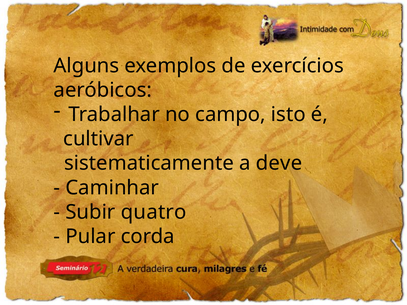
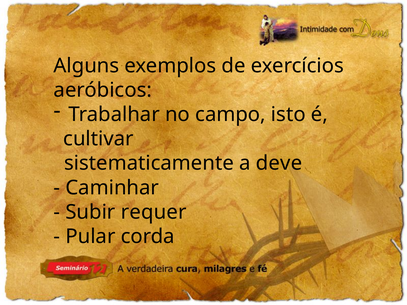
quatro: quatro -> requer
